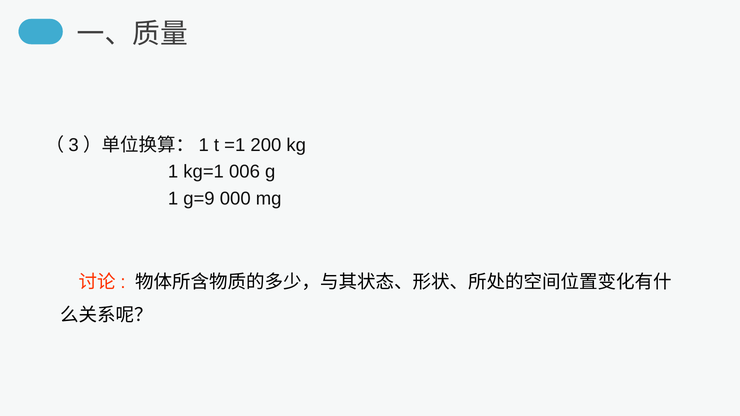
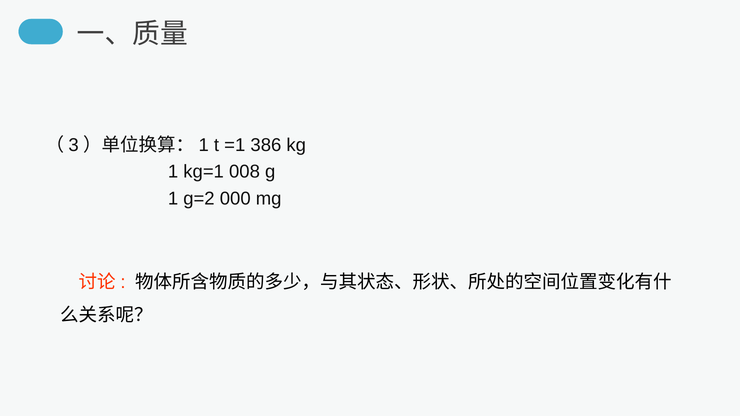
200: 200 -> 386
006: 006 -> 008
g=9: g=9 -> g=2
